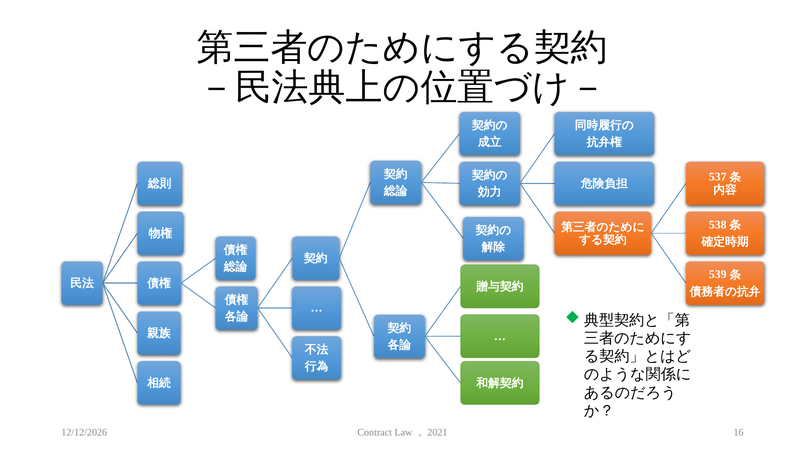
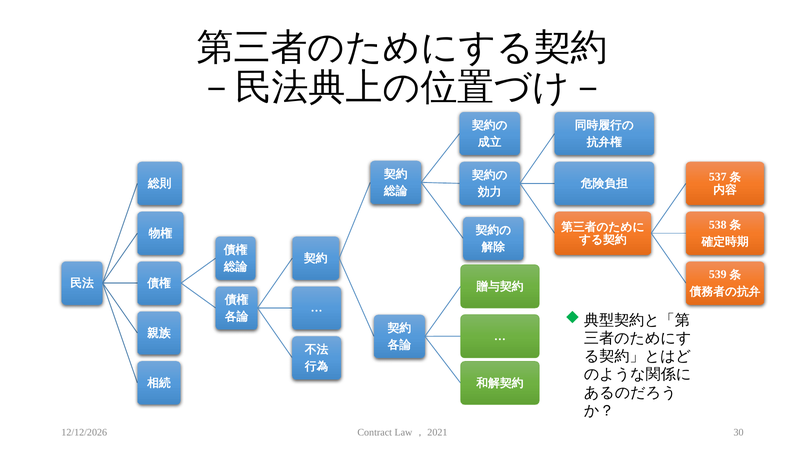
16: 16 -> 30
